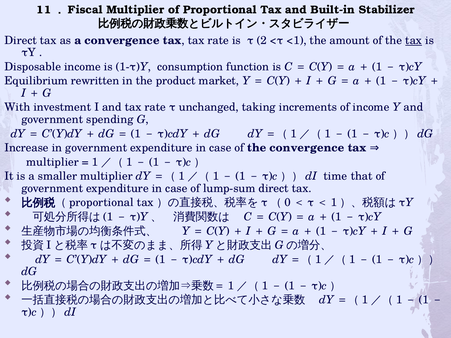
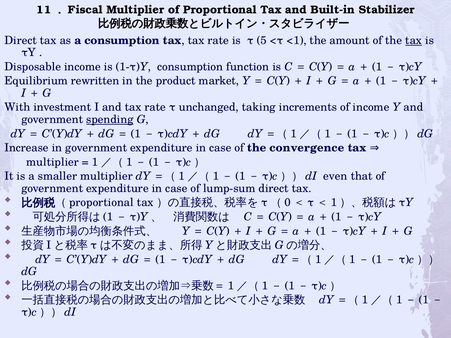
a convergence: convergence -> consumption
2: 2 -> 5
spending underline: none -> present
time: time -> even
